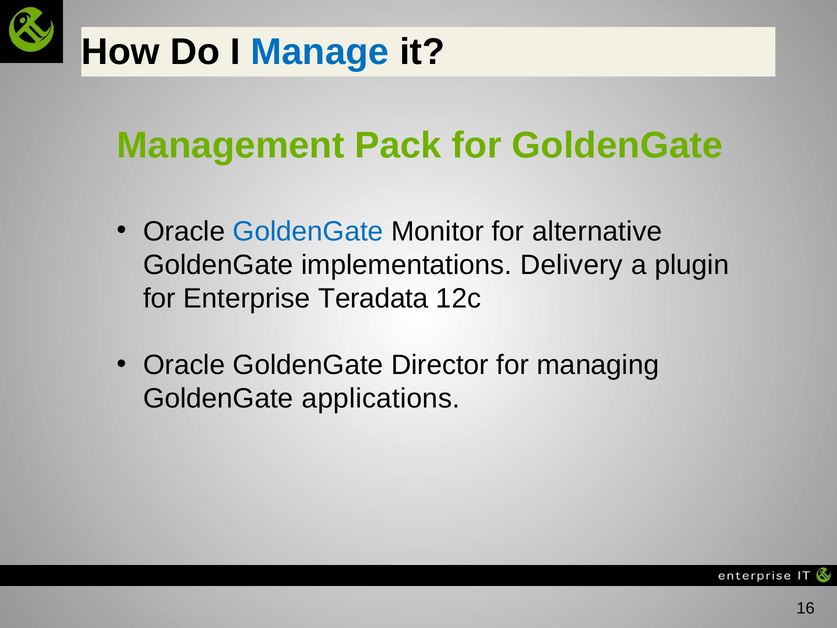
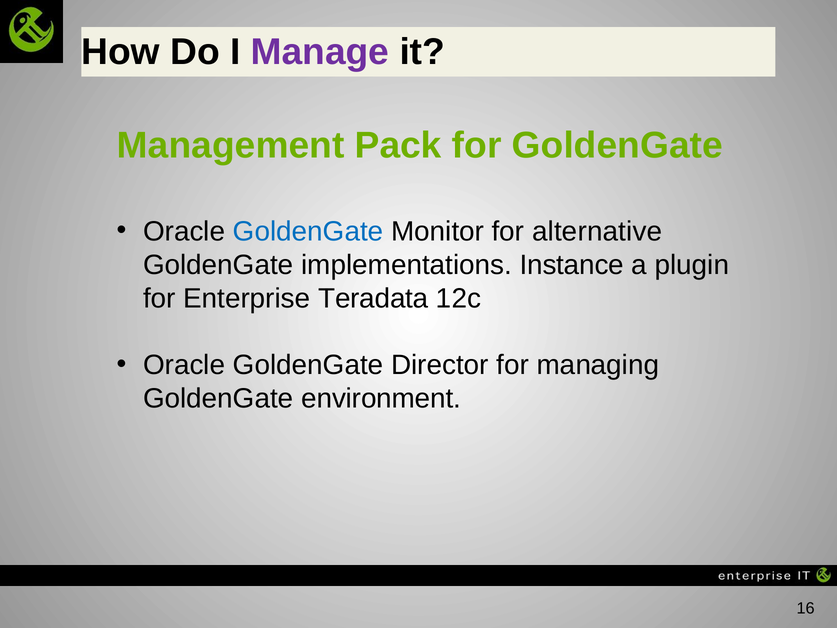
Manage colour: blue -> purple
Delivery: Delivery -> Instance
applications: applications -> environment
